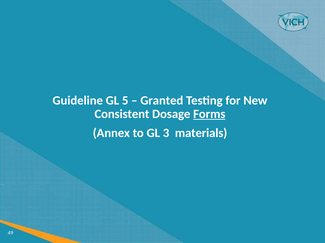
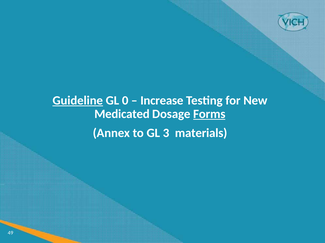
Guideline underline: none -> present
5: 5 -> 0
Granted: Granted -> Increase
Consistent: Consistent -> Medicated
